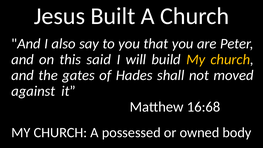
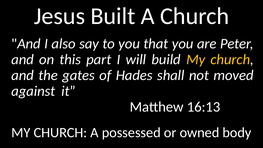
said: said -> part
16:68: 16:68 -> 16:13
